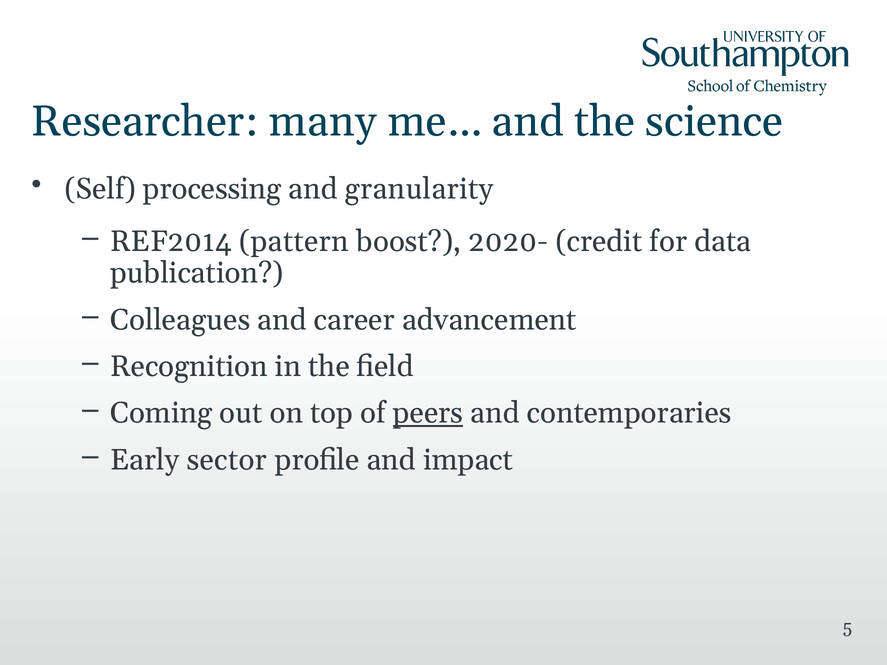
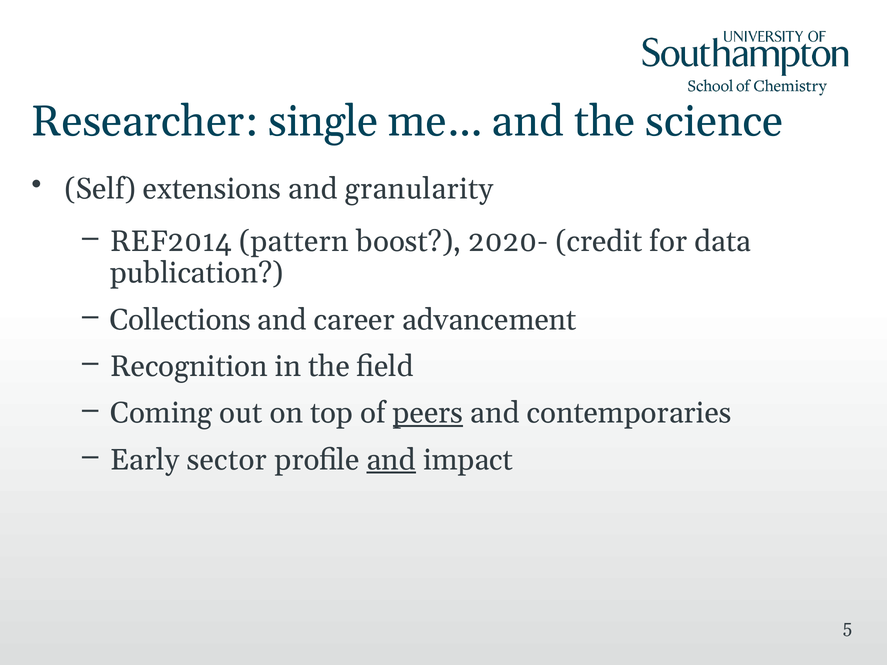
many: many -> single
processing: processing -> extensions
Colleagues: Colleagues -> Collections
and at (391, 460) underline: none -> present
